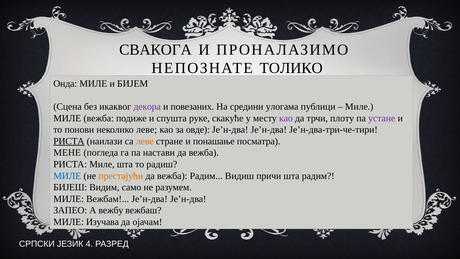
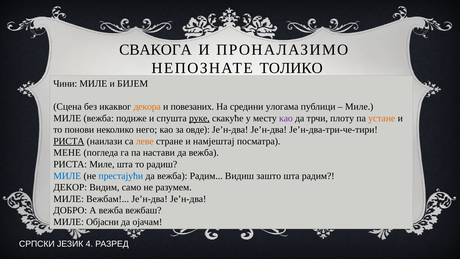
Онда: Онда -> Чини
декора colour: purple -> orange
руке underline: none -> present
устане colour: purple -> orange
неколико леве: леве -> него
понашање: понашање -> намјештај
престајући colour: orange -> blue
причи: причи -> зашто
БИЈЕШ: БИЈЕШ -> ДЕКОР
ЗАПЕО: ЗАПЕО -> ДОБРО
А вежбу: вежбу -> вежба
Изучава: Изучава -> Објасни
